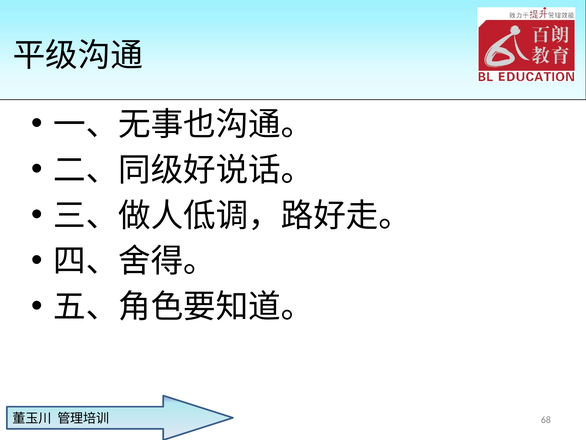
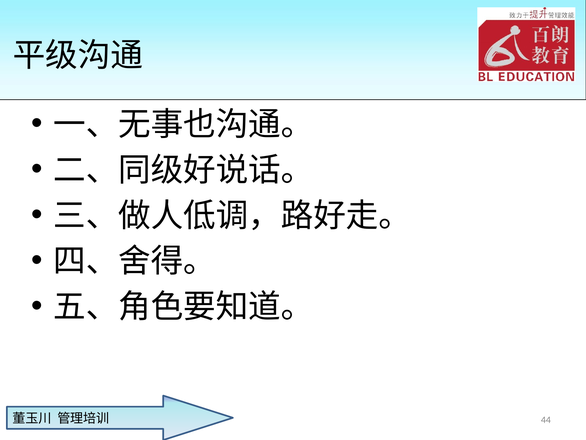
68: 68 -> 44
